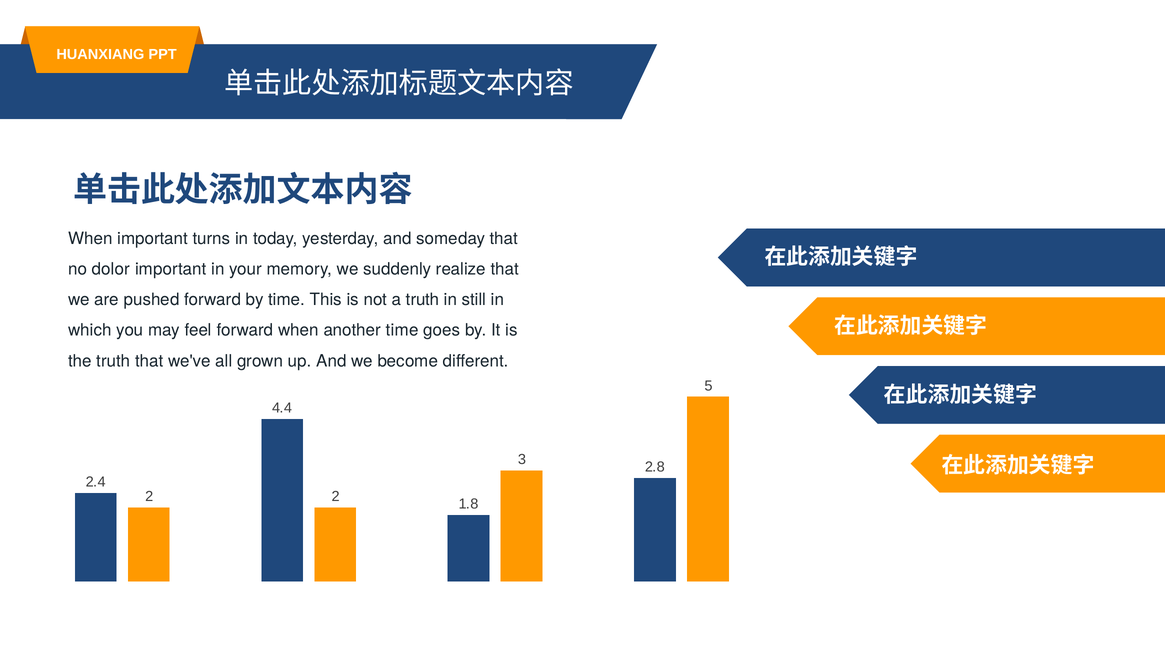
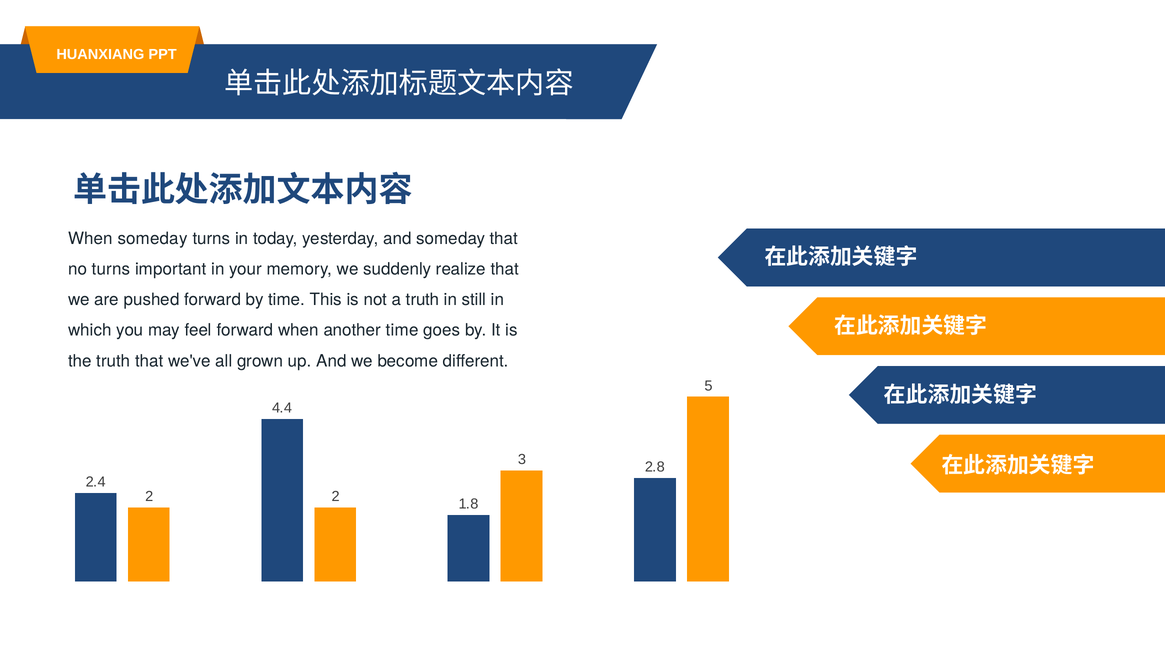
When important: important -> someday
no dolor: dolor -> turns
